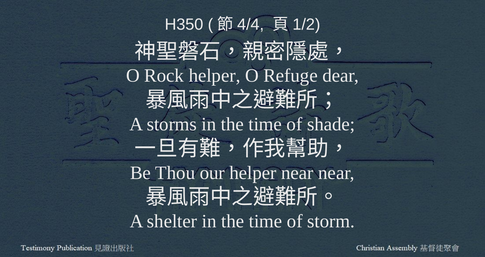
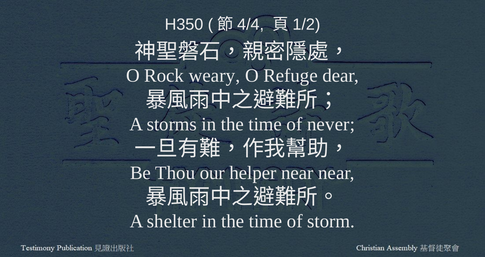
Rock helper: helper -> weary
shade: shade -> never
